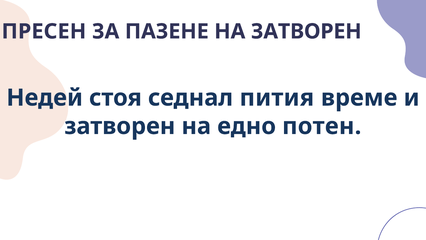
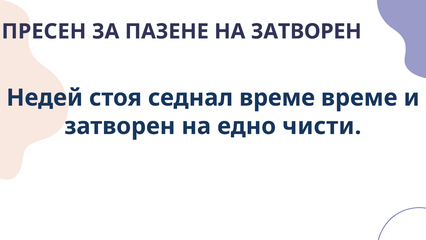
седнал пития: пития -> време
потен: потен -> чисти
